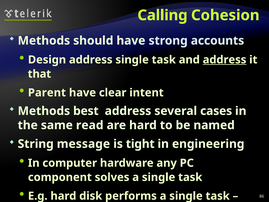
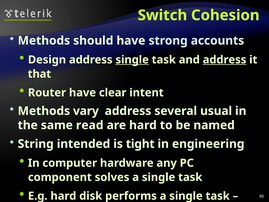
Calling: Calling -> Switch
single at (132, 60) underline: none -> present
Parent: Parent -> Router
best: best -> vary
cases: cases -> usual
message: message -> intended
